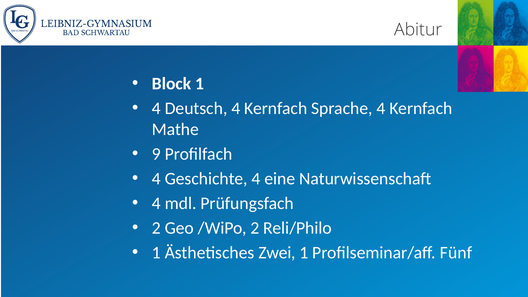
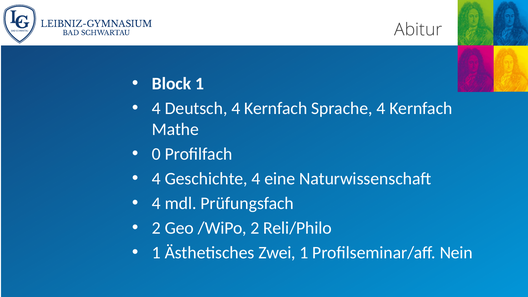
9: 9 -> 0
Fünf: Fünf -> Nein
